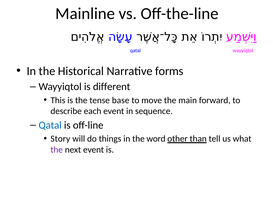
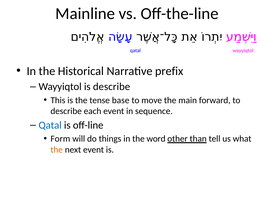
forms: forms -> prefix
is different: different -> describe
Story: Story -> Form
the at (57, 150) colour: purple -> orange
